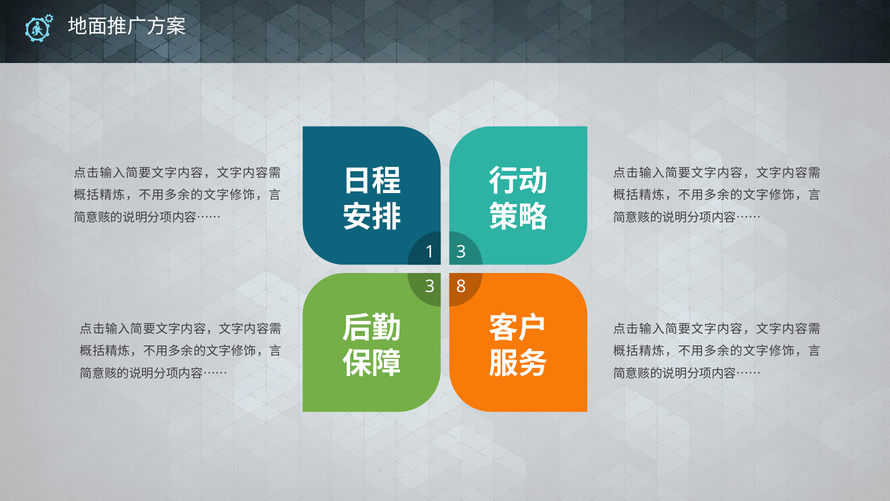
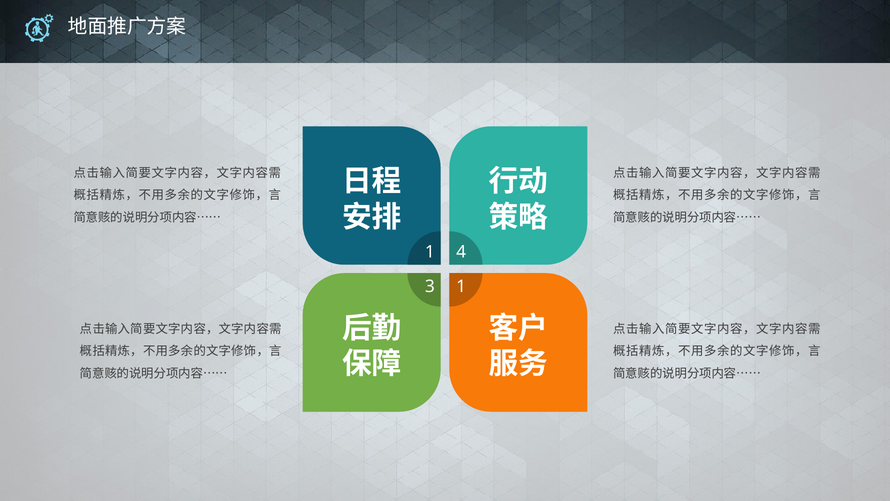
1 3: 3 -> 4
3 8: 8 -> 1
